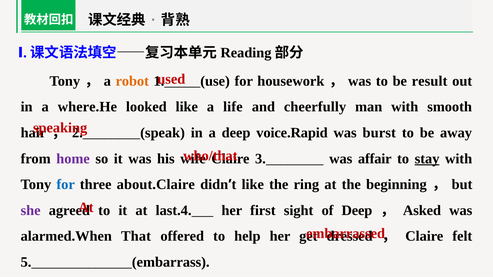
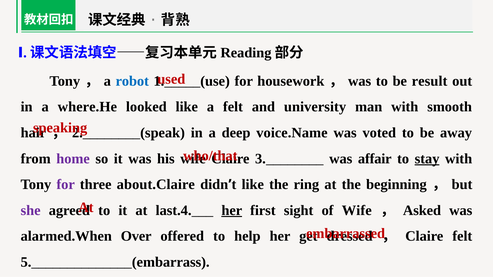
robot colour: orange -> blue
a life: life -> felt
cheerfully: cheerfully -> university
voice.Rapid: voice.Rapid -> voice.Name
burst: burst -> voted
for at (66, 185) colour: blue -> purple
her at (232, 211) underline: none -> present
of Deep: Deep -> Wife
That: That -> Over
